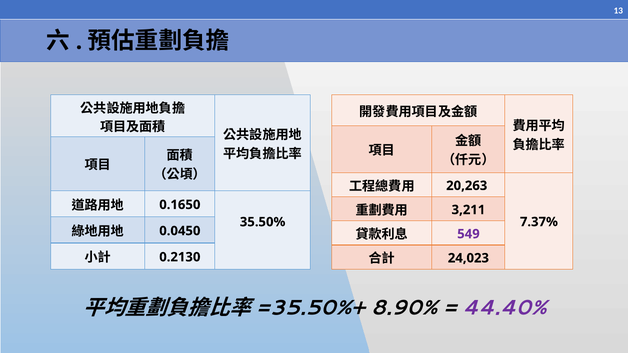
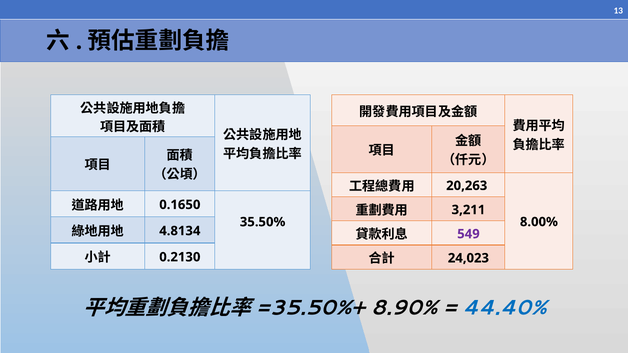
7.37%: 7.37% -> 8.00%
0.0450: 0.0450 -> 4.8134
44.40% colour: purple -> blue
